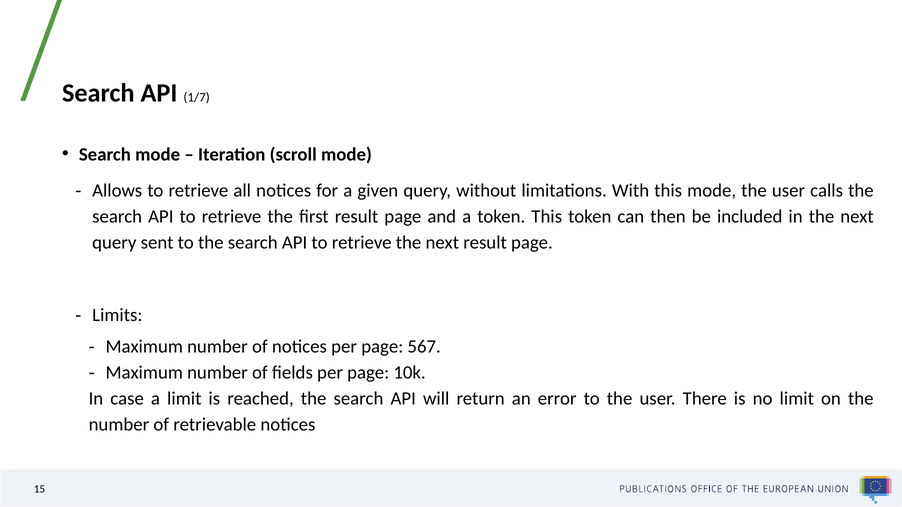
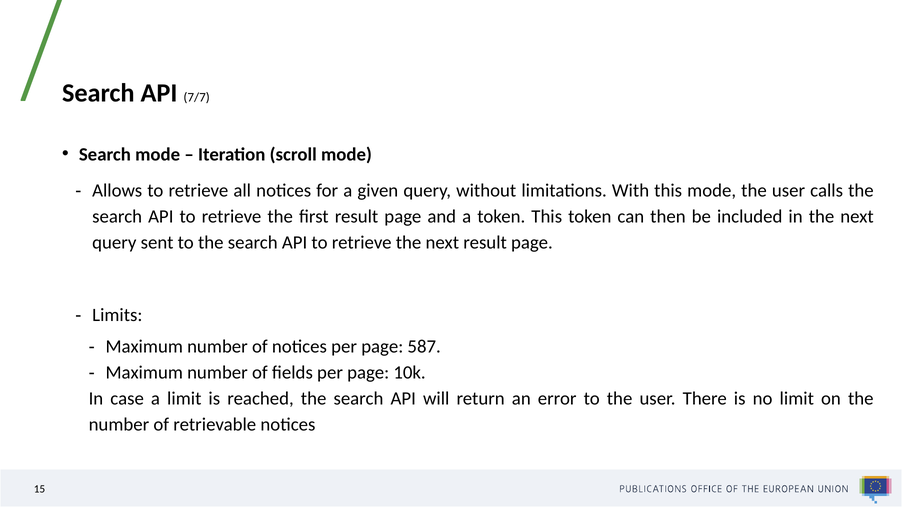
1/7: 1/7 -> 7/7
567: 567 -> 587
